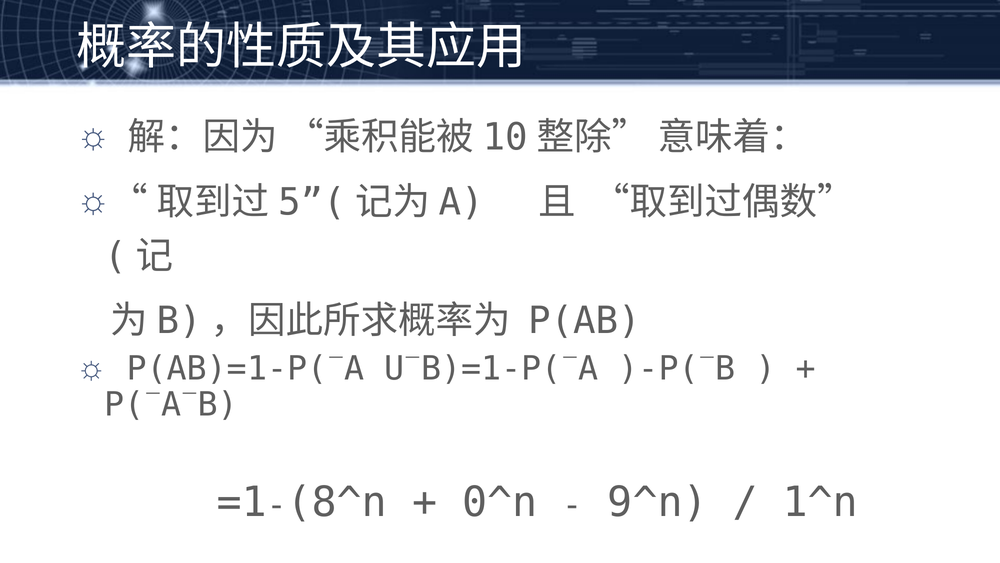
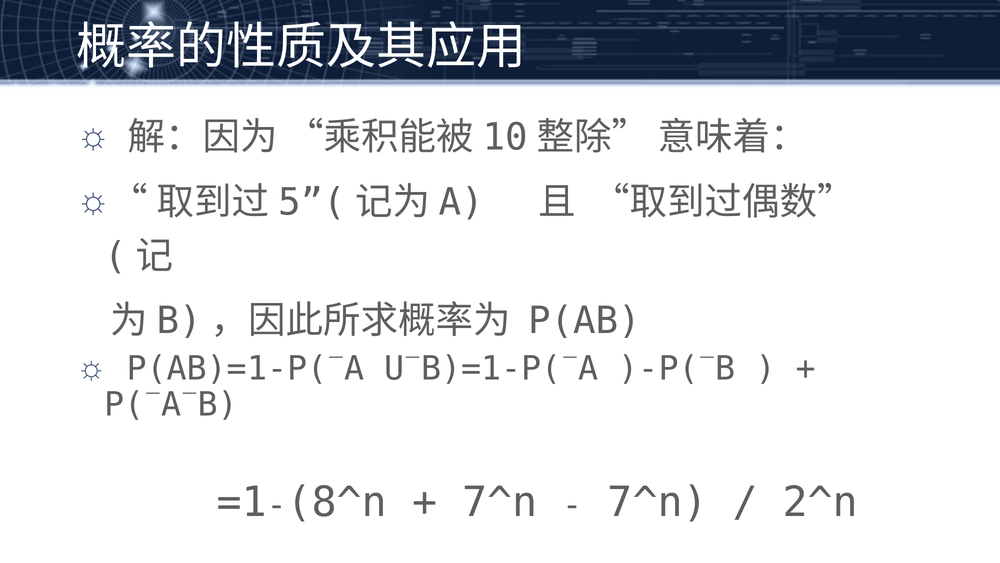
0^n at (500, 502): 0^n -> 7^n
9^n at (658, 502): 9^n -> 7^n
1^n: 1^n -> 2^n
